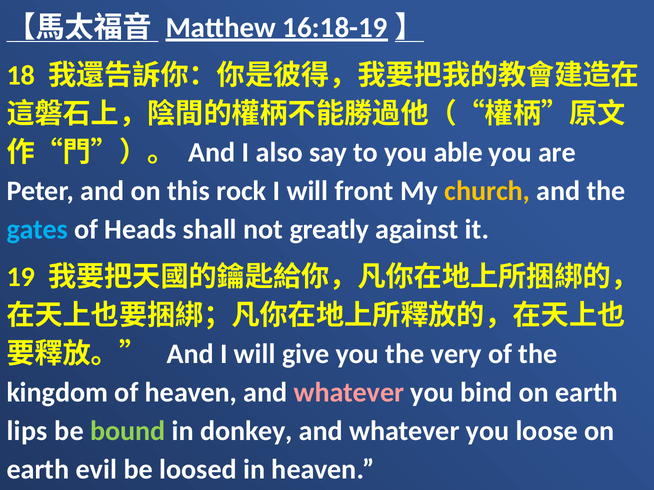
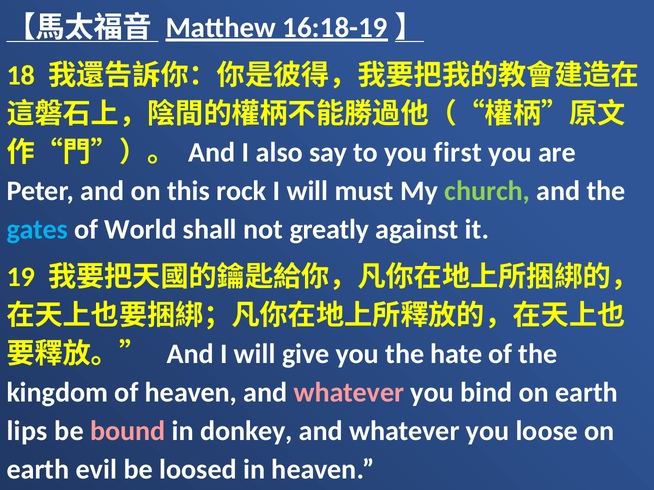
able: able -> first
front: front -> must
church colour: yellow -> light green
Heads: Heads -> World
very: very -> hate
bound colour: light green -> pink
